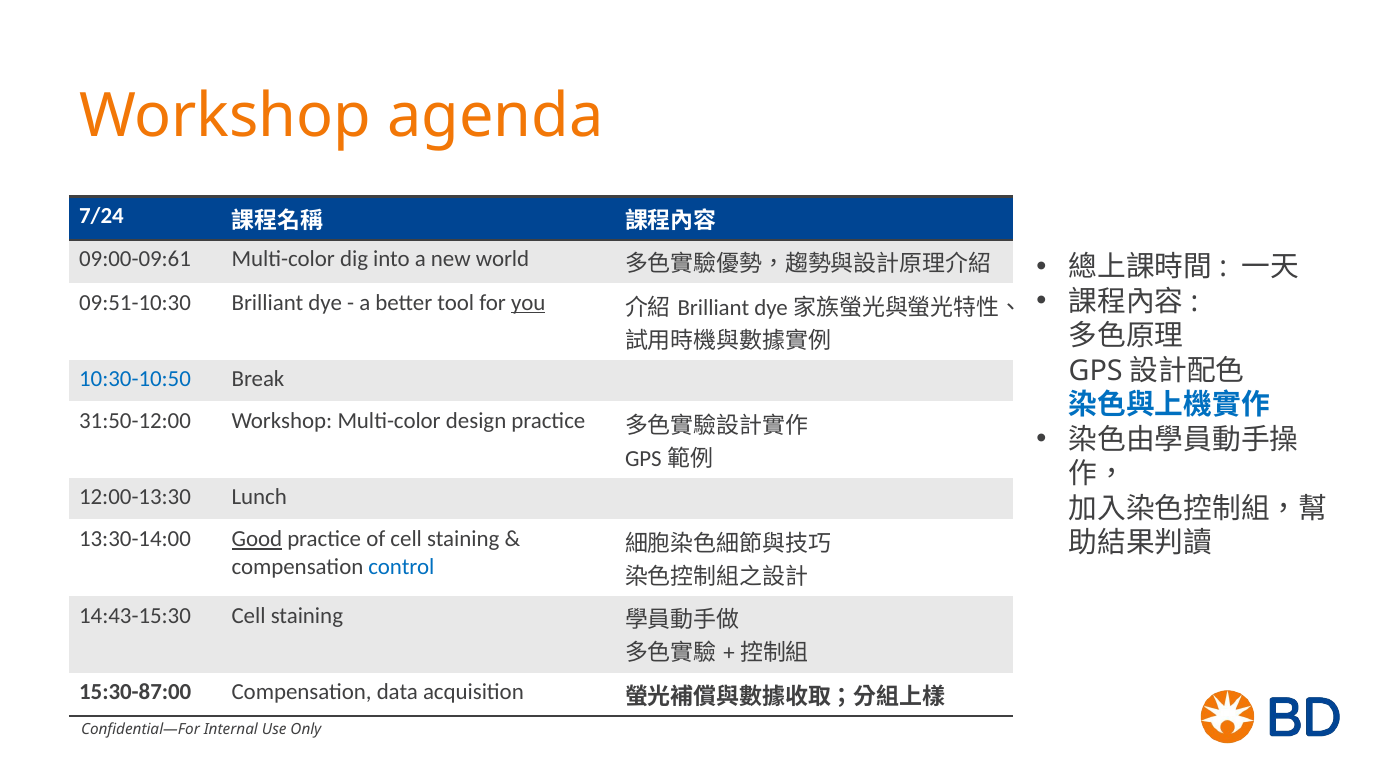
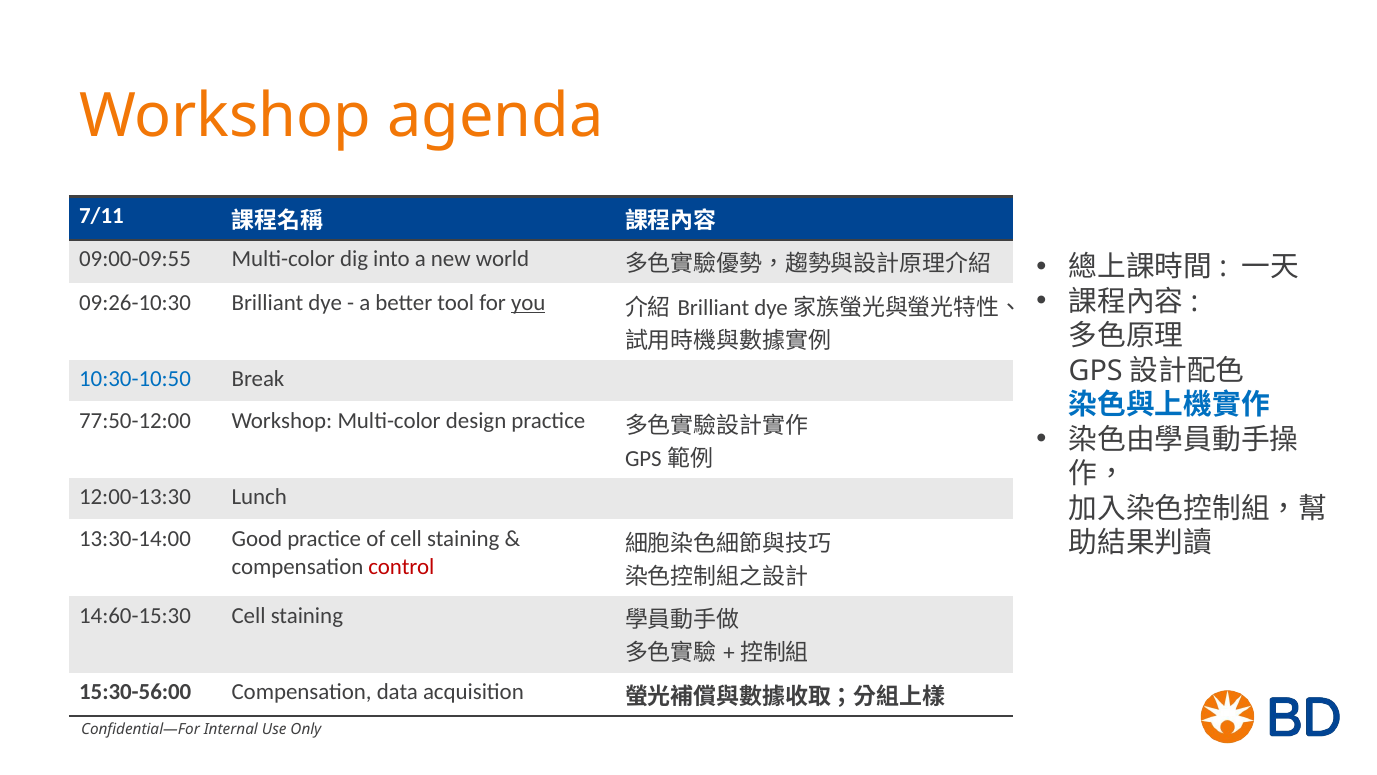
7/24: 7/24 -> 7/11
09:00-09:61: 09:00-09:61 -> 09:00-09:55
09:51-10:30: 09:51-10:30 -> 09:26-10:30
31:50-12:00: 31:50-12:00 -> 77:50-12:00
Good underline: present -> none
control colour: blue -> red
14:43-15:30: 14:43-15:30 -> 14:60-15:30
15:30-87:00: 15:30-87:00 -> 15:30-56:00
